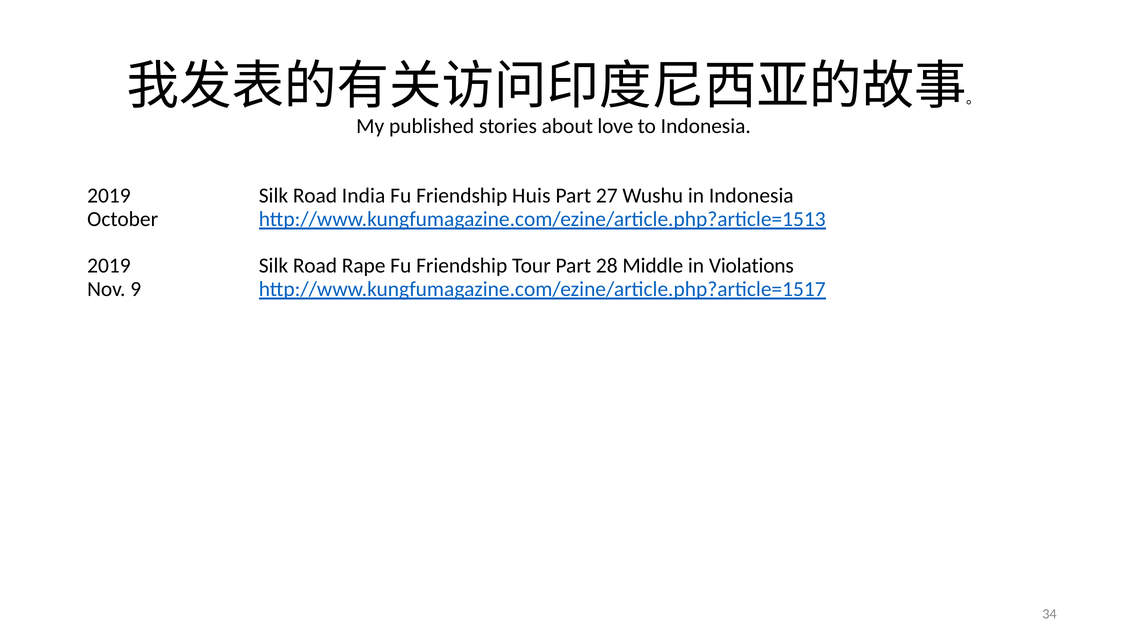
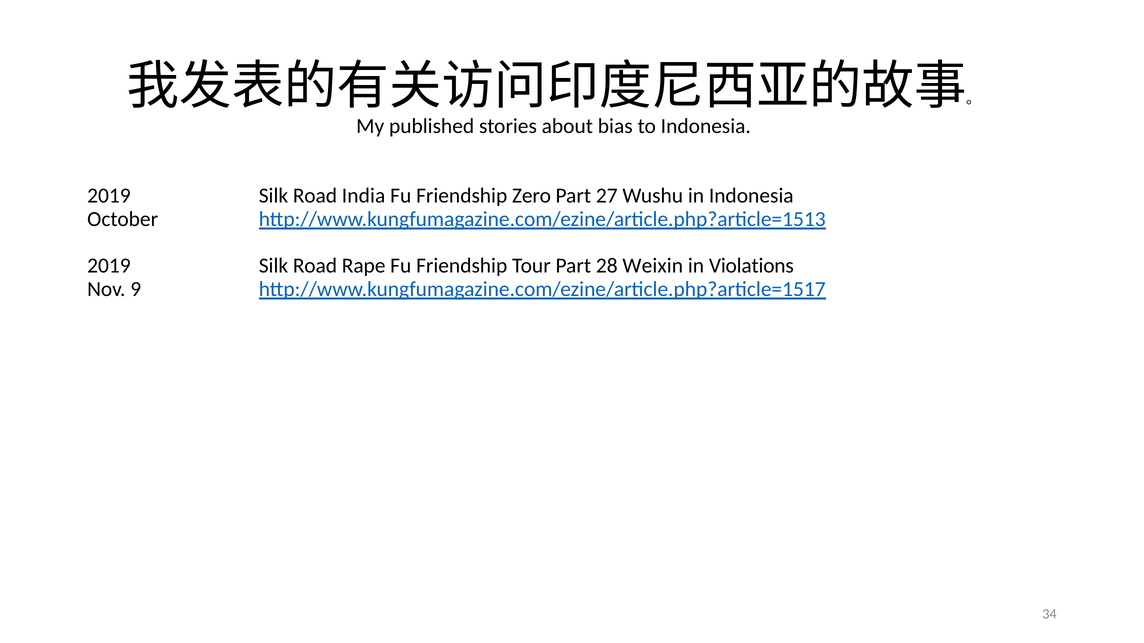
love: love -> bias
Huis: Huis -> Zero
Middle: Middle -> Weixin
